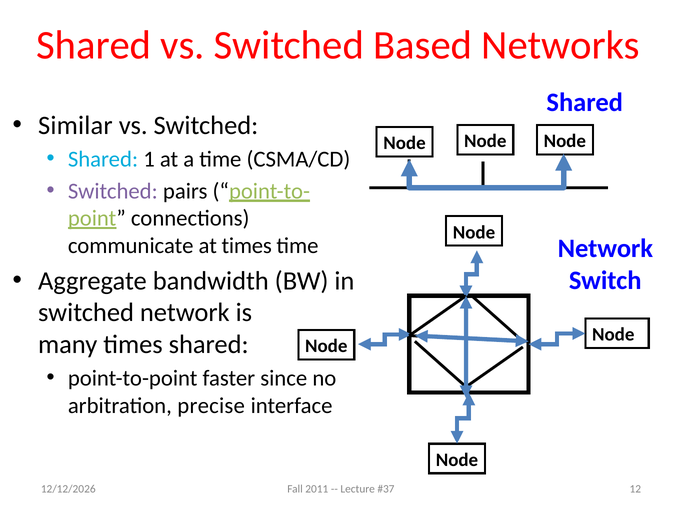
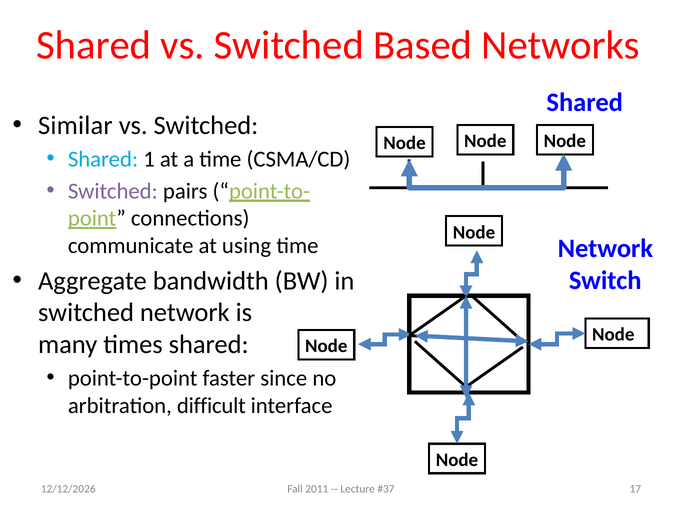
at times: times -> using
precise: precise -> difficult
12: 12 -> 17
